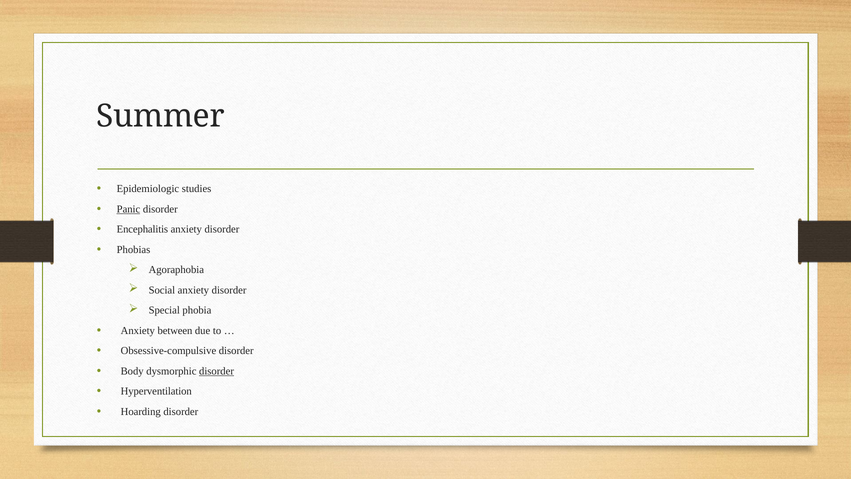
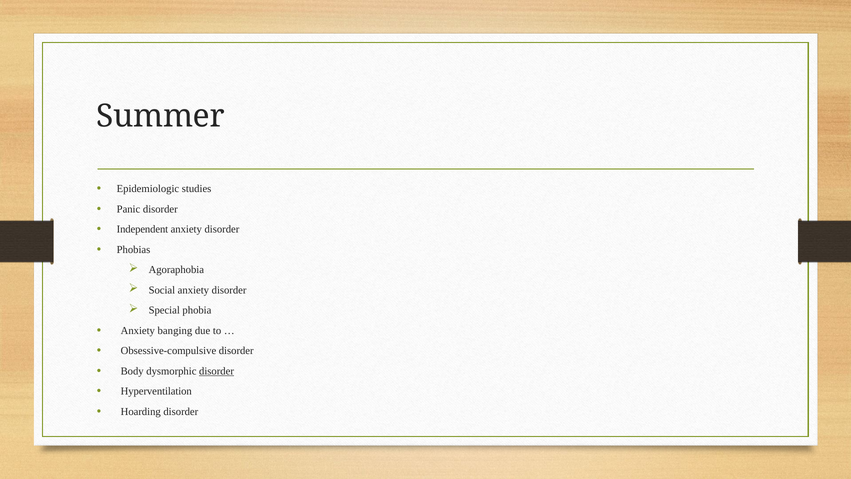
Panic underline: present -> none
Encephalitis: Encephalitis -> Independent
between: between -> banging
